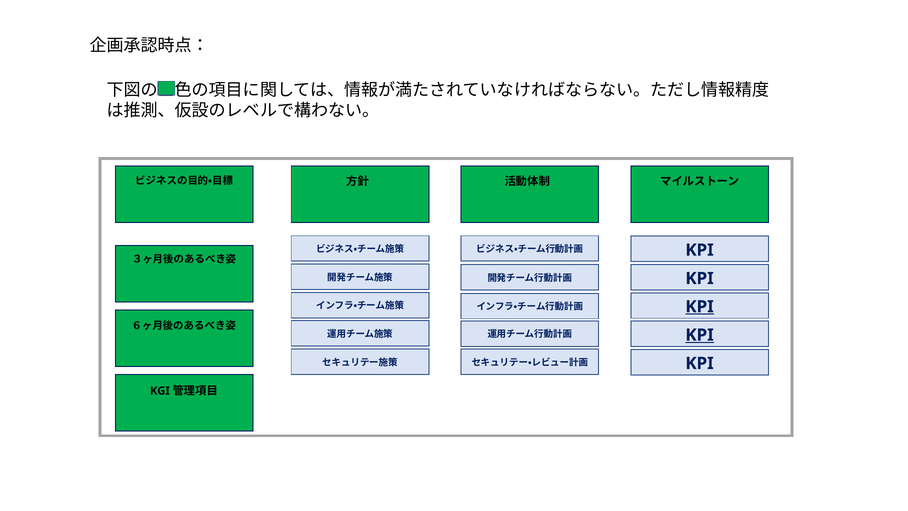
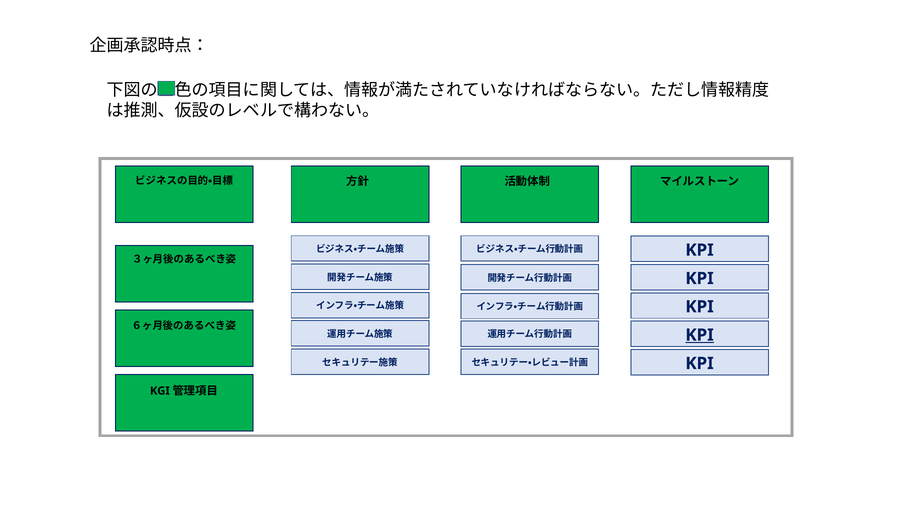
KPI at (700, 307) underline: present -> none
